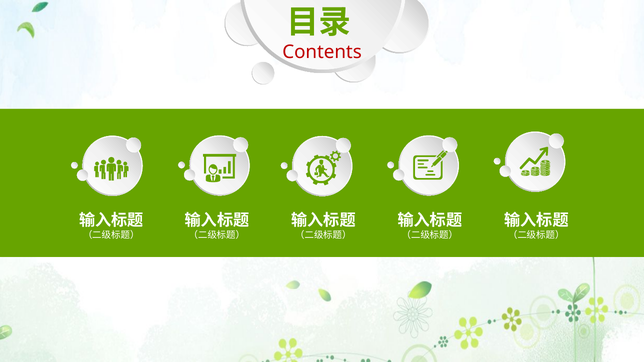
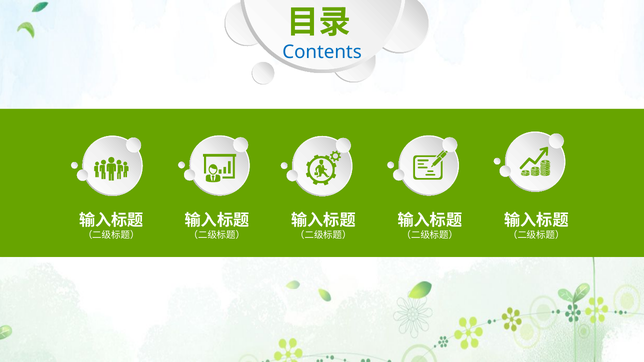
Contents colour: red -> blue
